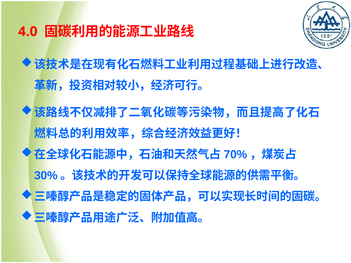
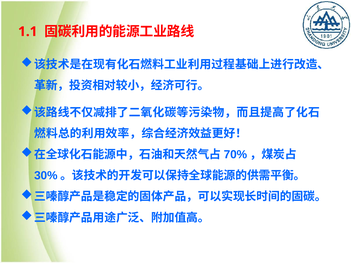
4.0: 4.0 -> 1.1
